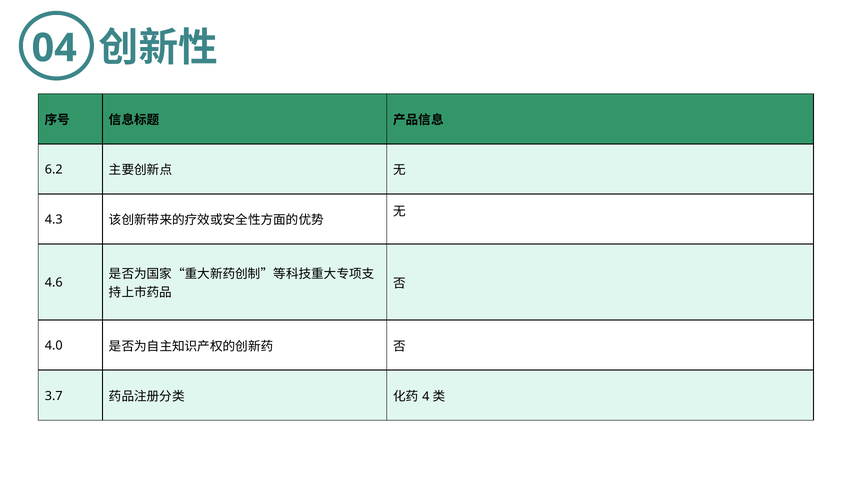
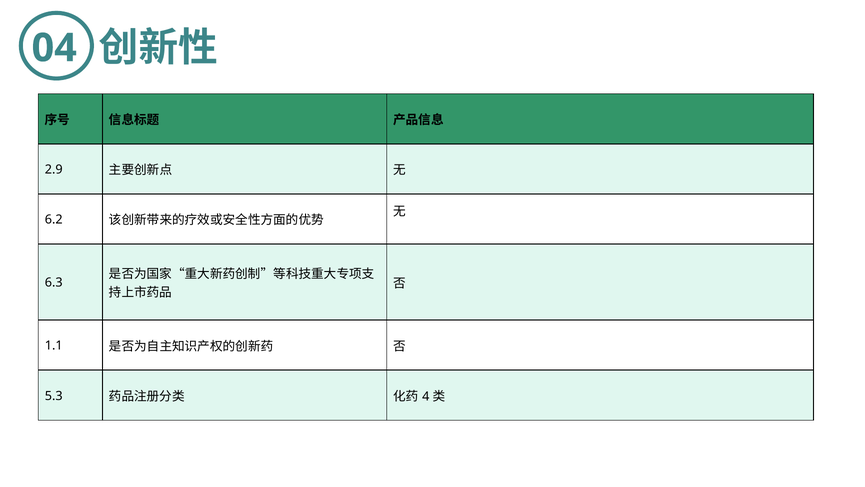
6.2: 6.2 -> 2.9
4.3: 4.3 -> 6.2
4.6: 4.6 -> 6.3
4.0: 4.0 -> 1.1
3.7: 3.7 -> 5.3
